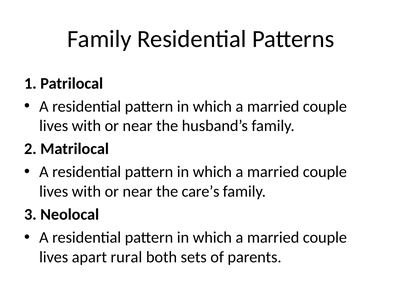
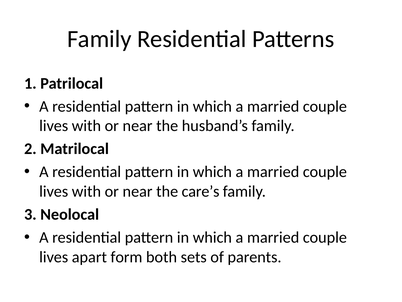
rural: rural -> form
